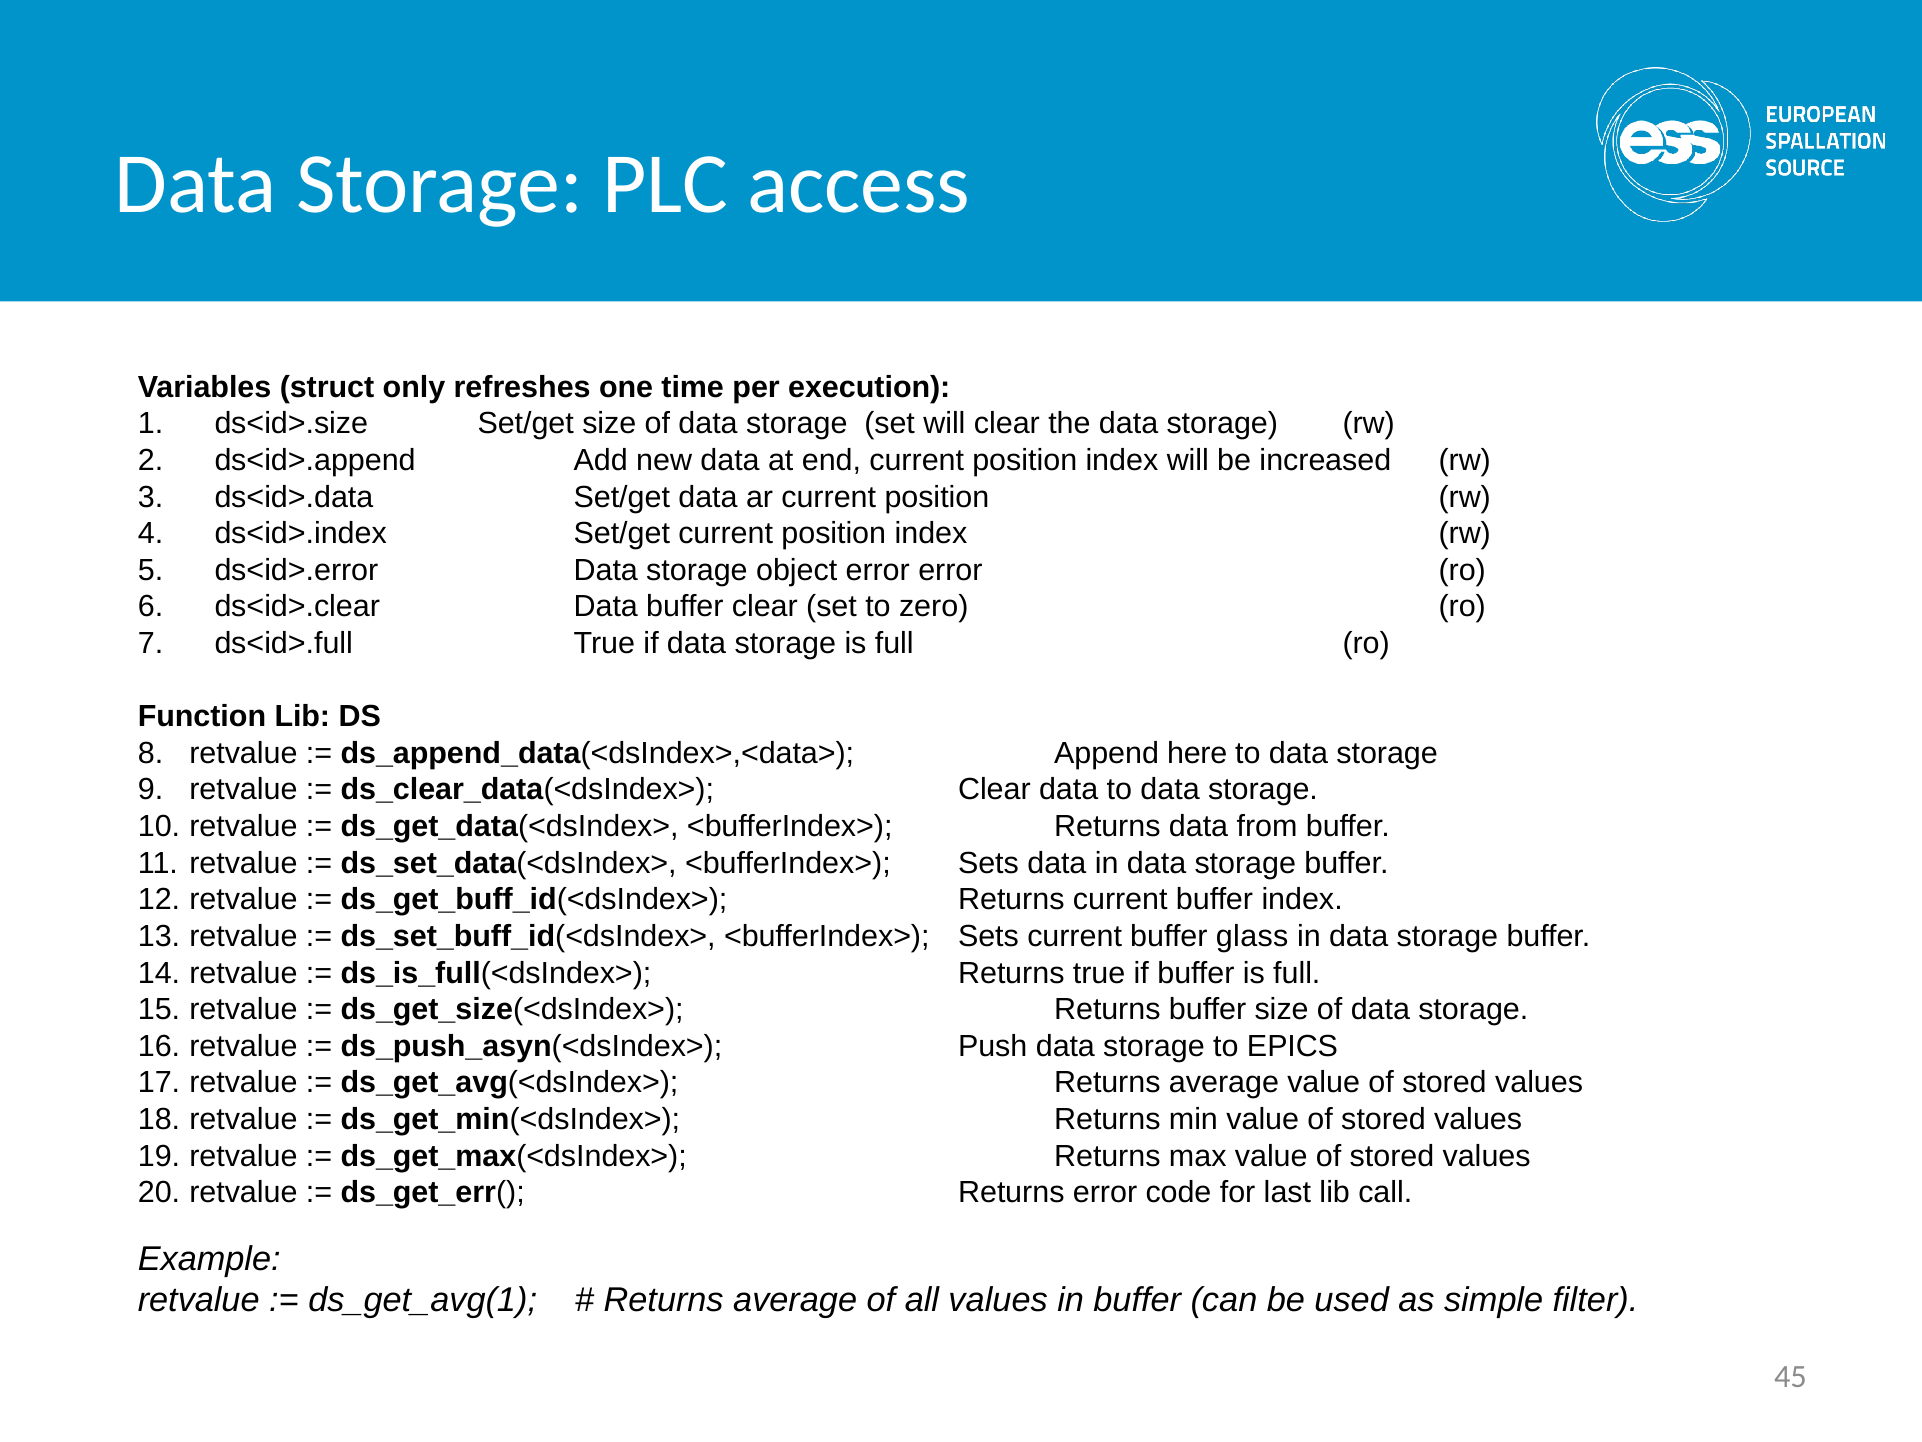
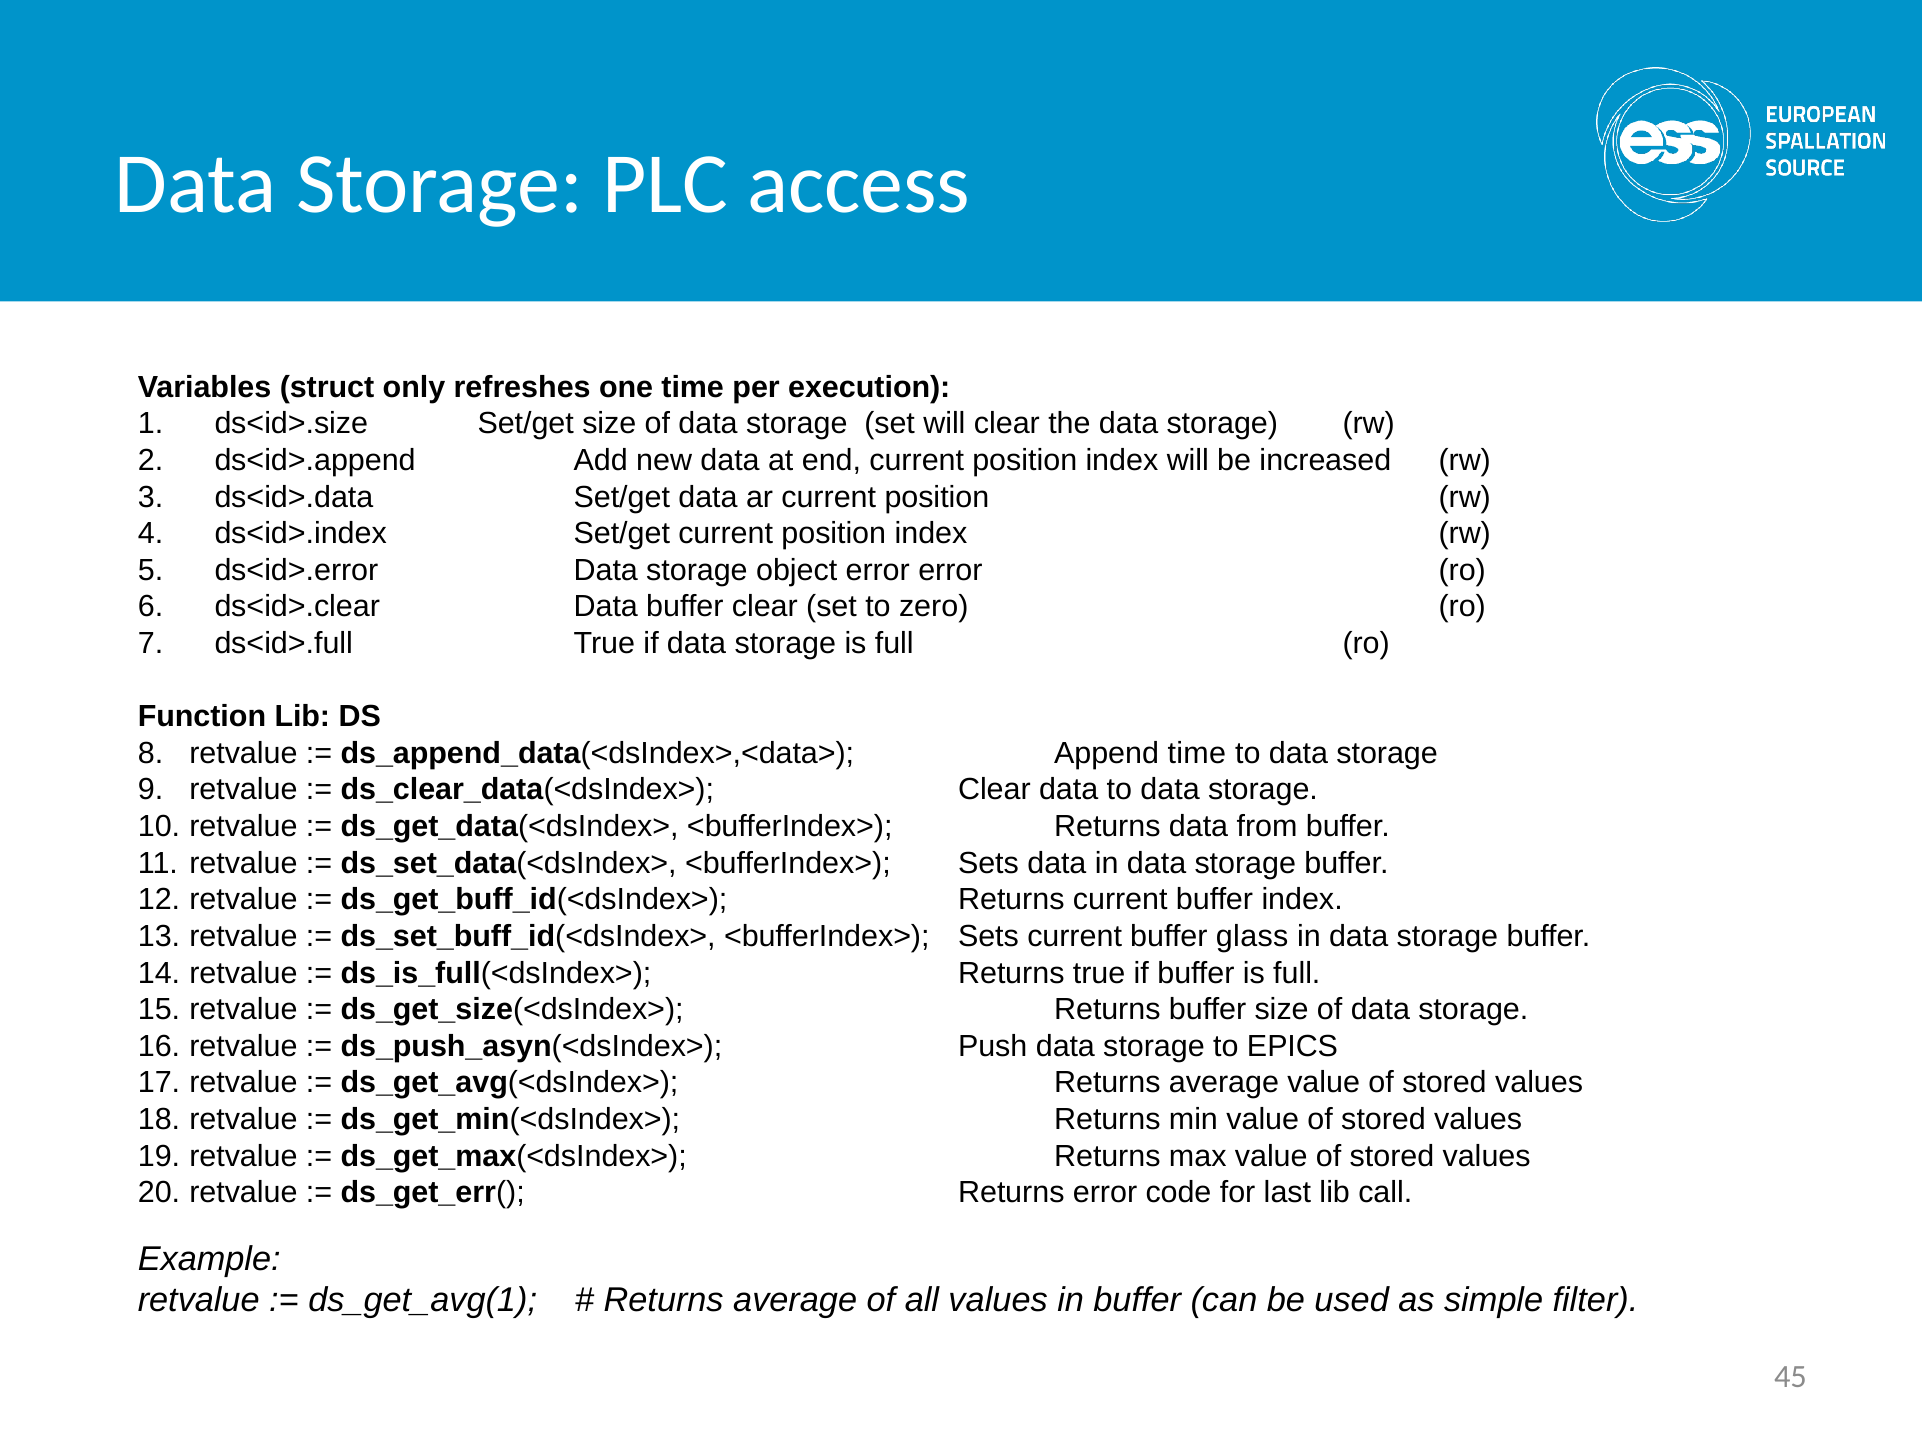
Append here: here -> time
